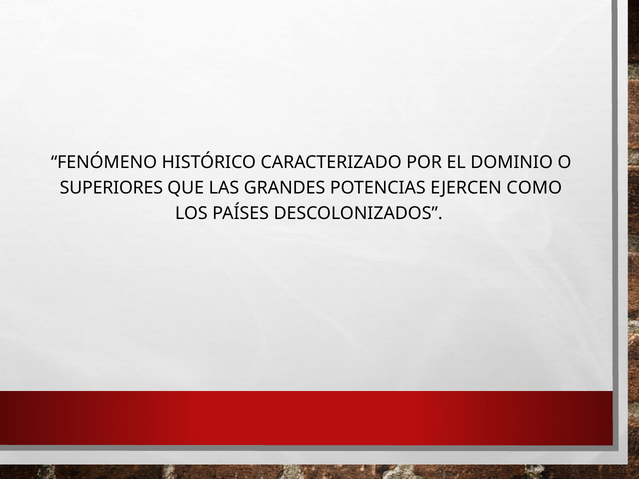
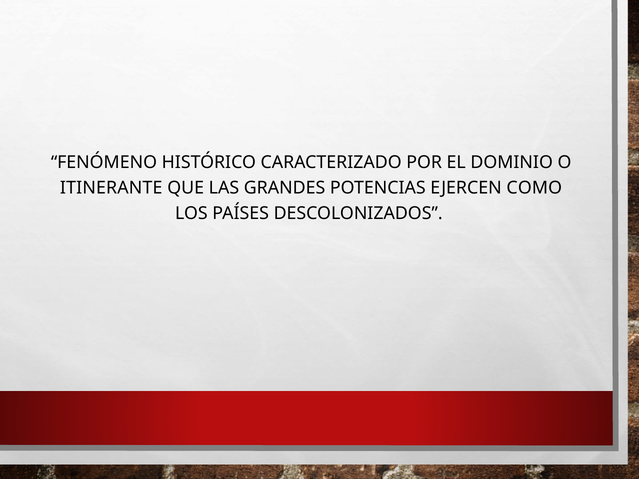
SUPERIORES: SUPERIORES -> ITINERANTE
